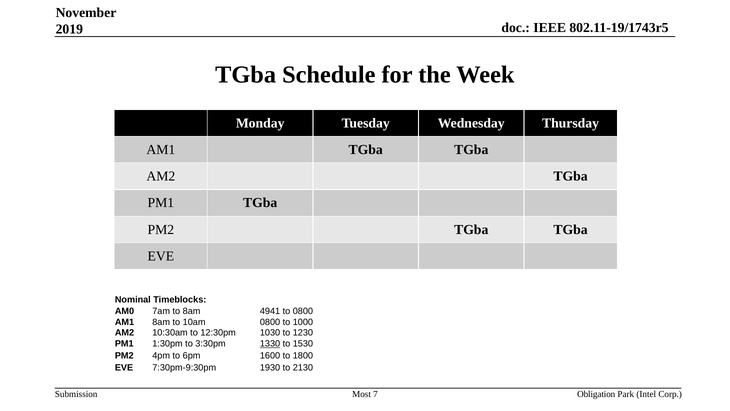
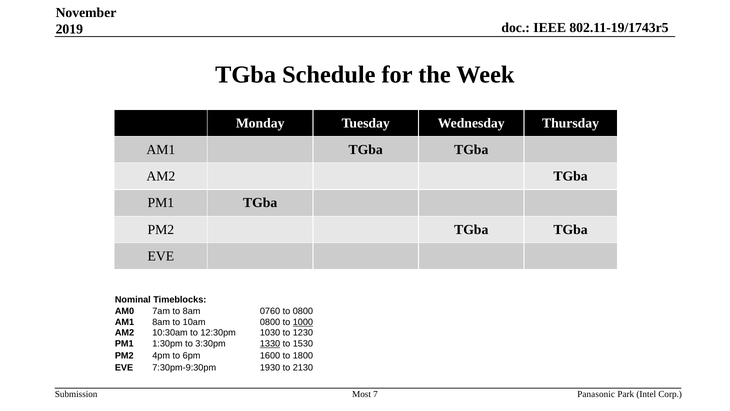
4941: 4941 -> 0760
1000 underline: none -> present
Obligation: Obligation -> Panasonic
